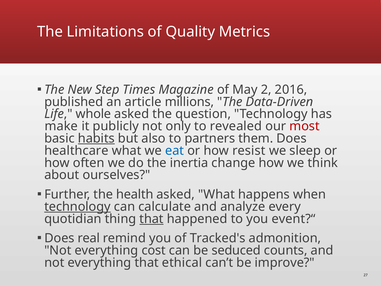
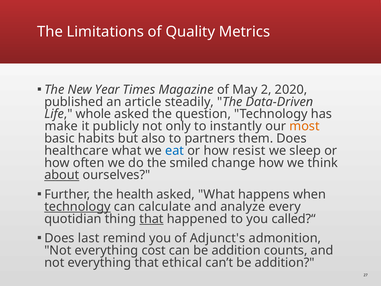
Step: Step -> Year
2016: 2016 -> 2020
millions: millions -> steadily
revealed: revealed -> instantly
most colour: red -> orange
habits underline: present -> none
inertia: inertia -> smiled
about underline: none -> present
event?“: event?“ -> called?“
real: real -> last
Tracked's: Tracked's -> Adjunct's
can be seduced: seduced -> addition
can’t be improve: improve -> addition
